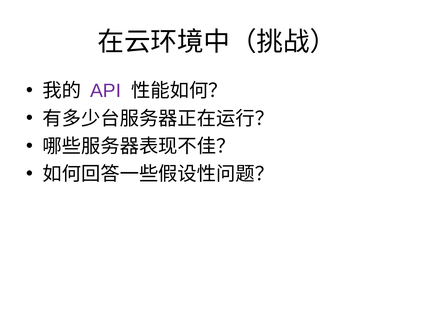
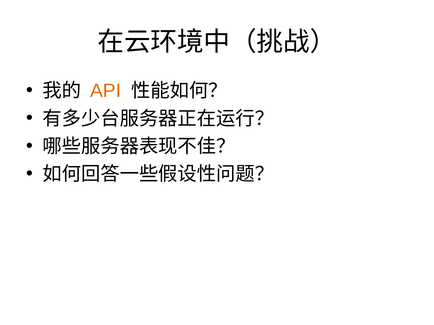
API colour: purple -> orange
